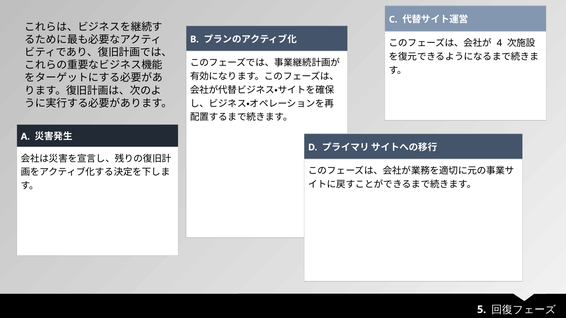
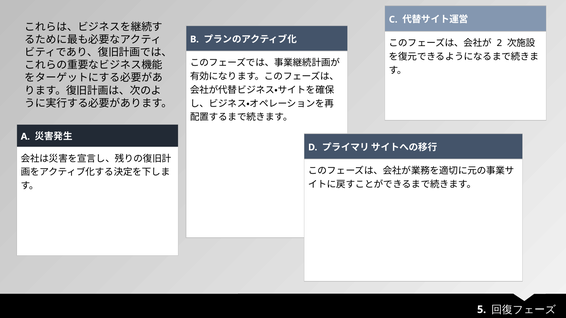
4: 4 -> 2
